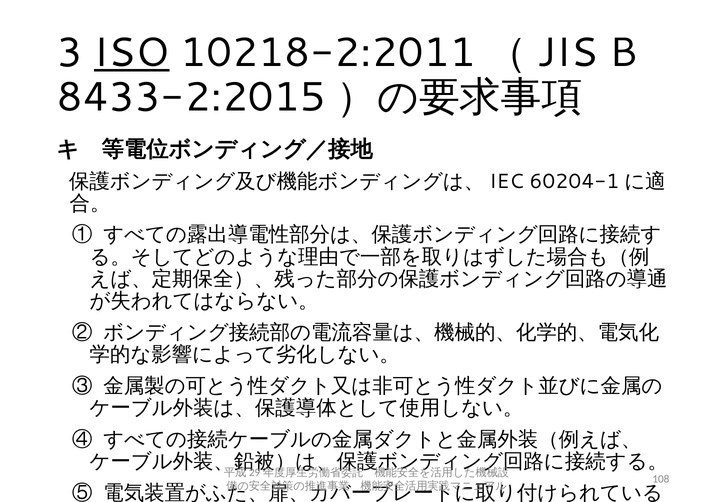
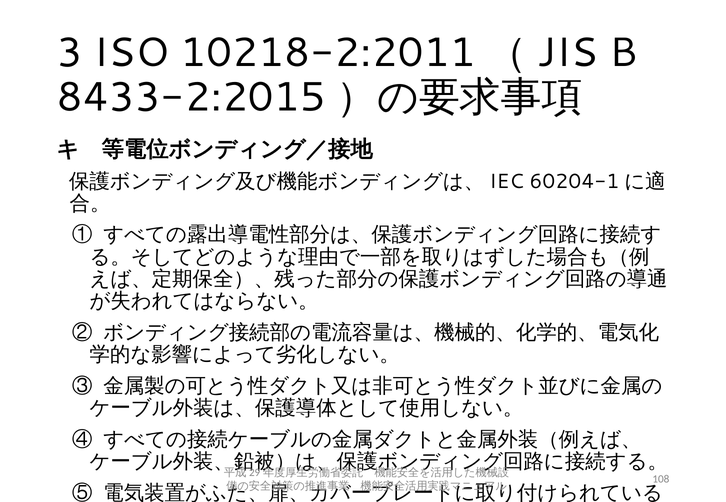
ISO underline: present -> none
